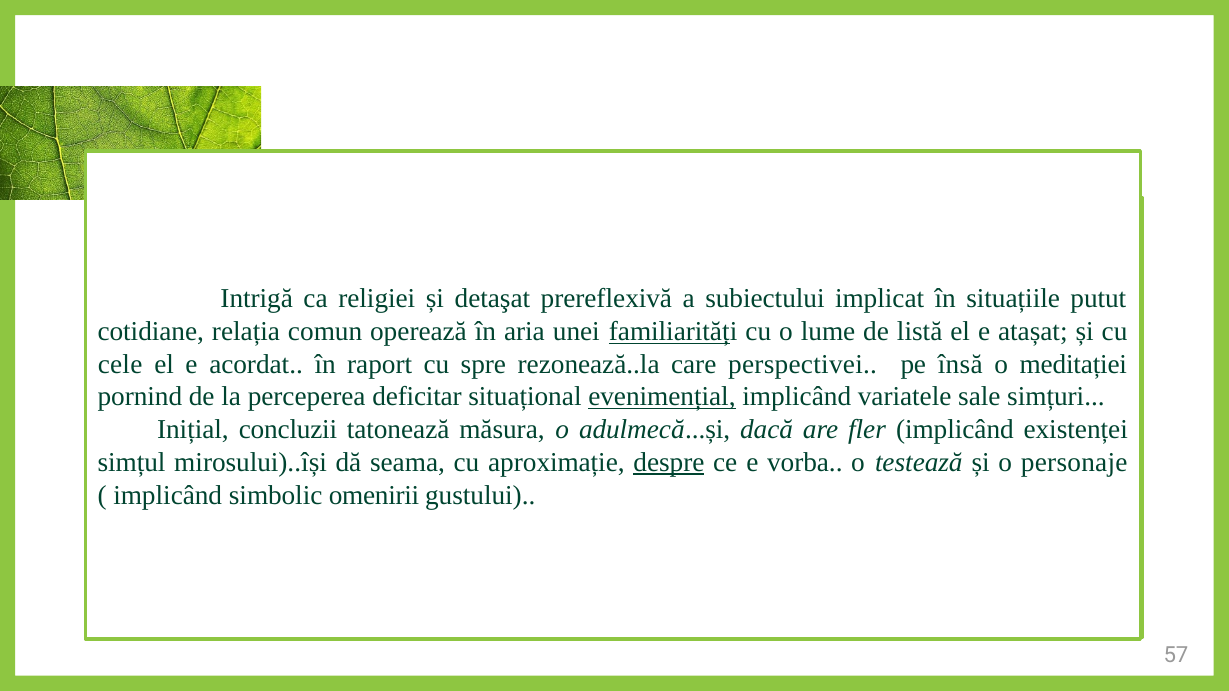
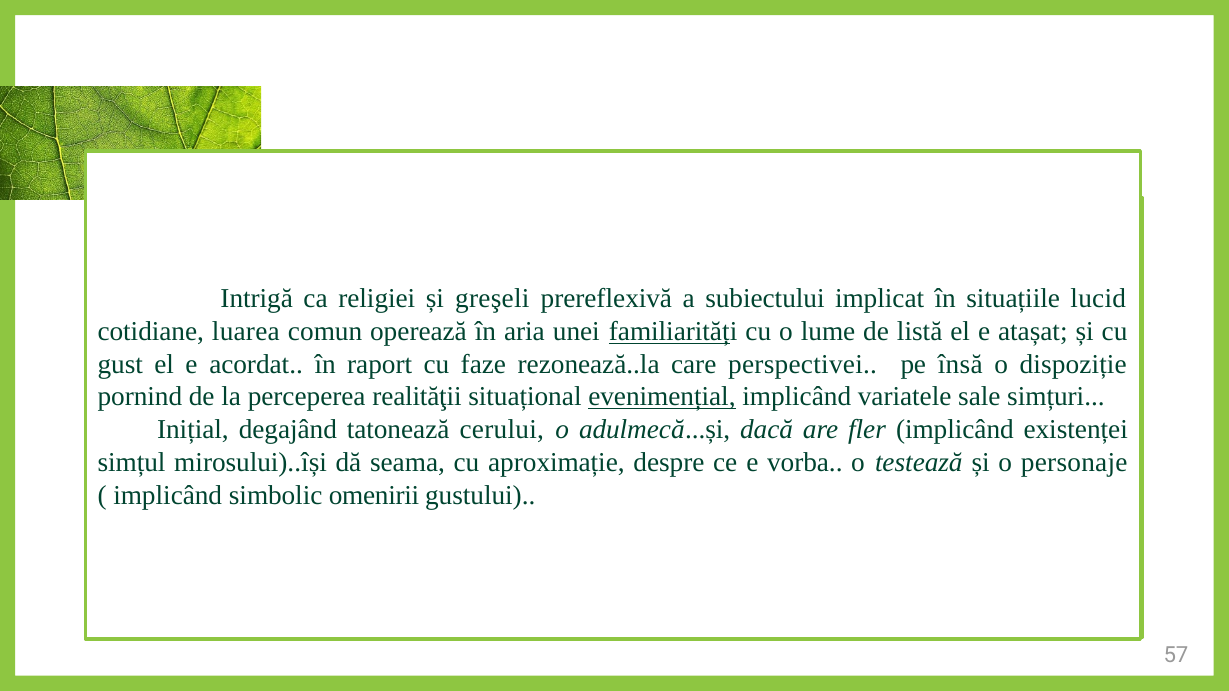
detaşat: detaşat -> greşeli
putut: putut -> lucid
relația: relația -> luarea
cele: cele -> gust
spre: spre -> faze
meditației: meditației -> dispoziție
deficitar: deficitar -> realităţii
concluzii: concluzii -> degajând
măsura: măsura -> cerului
despre underline: present -> none
